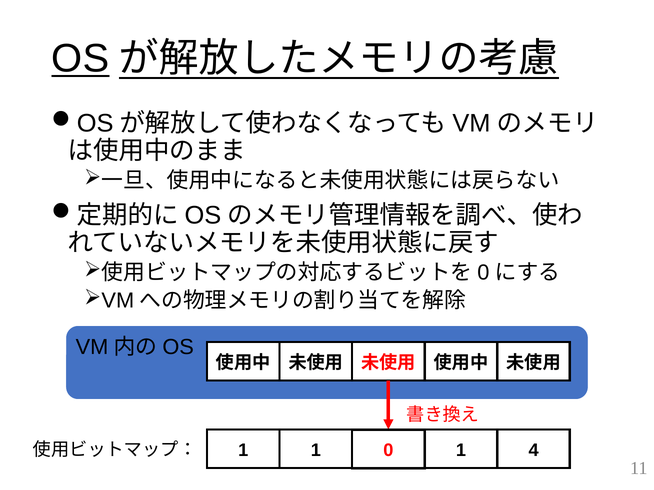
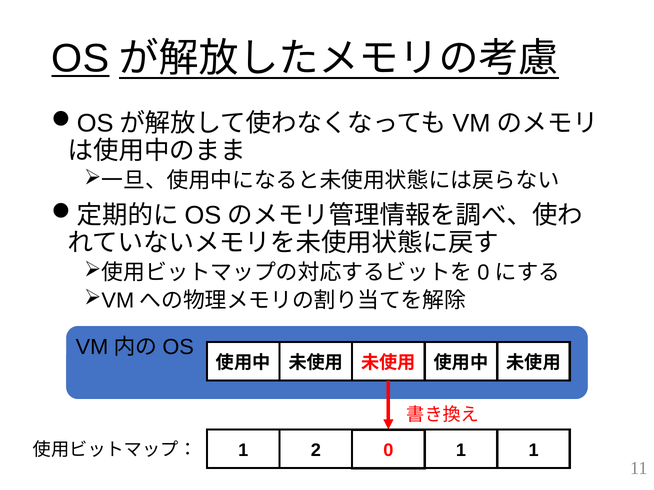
1 at (316, 451): 1 -> 2
4 at (534, 451): 4 -> 1
